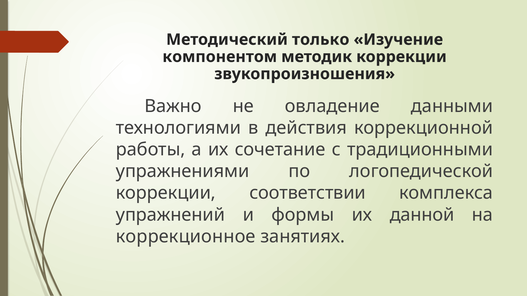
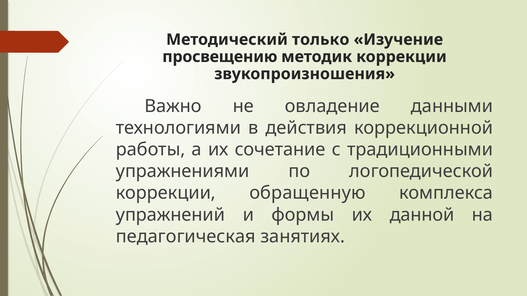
компонентом: компонентом -> просвещению
соответствии: соответствии -> обращенную
коррекционное: коррекционное -> педагогическая
